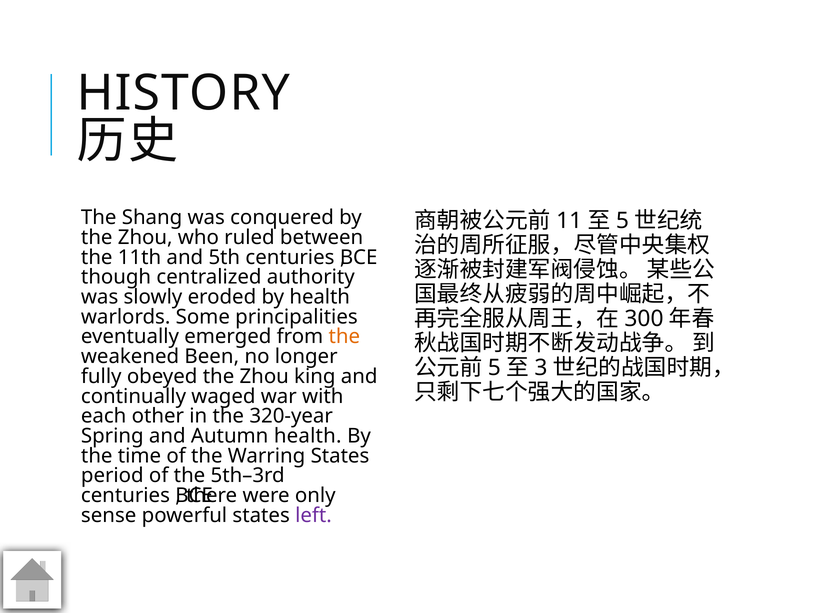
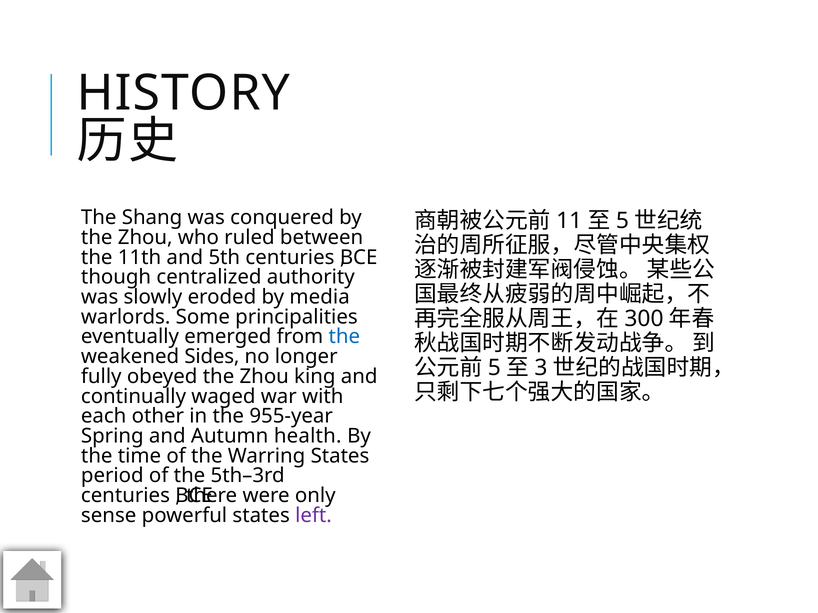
by health: health -> media
the at (344, 337) colour: orange -> blue
Been: Been -> Sides
320-year: 320-year -> 955-year
